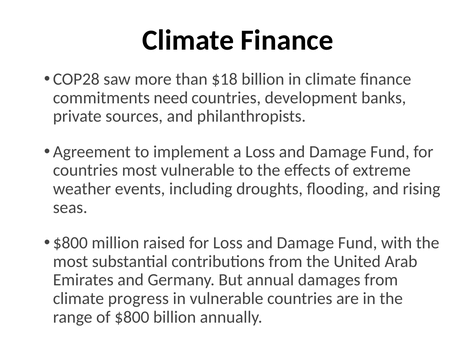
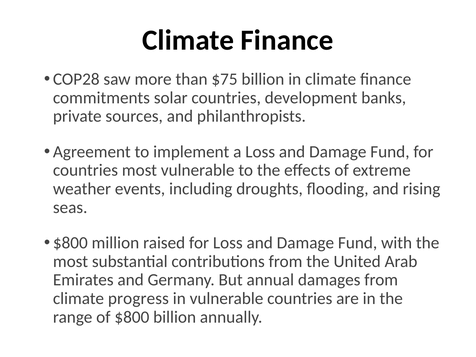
$18: $18 -> $75
need: need -> solar
